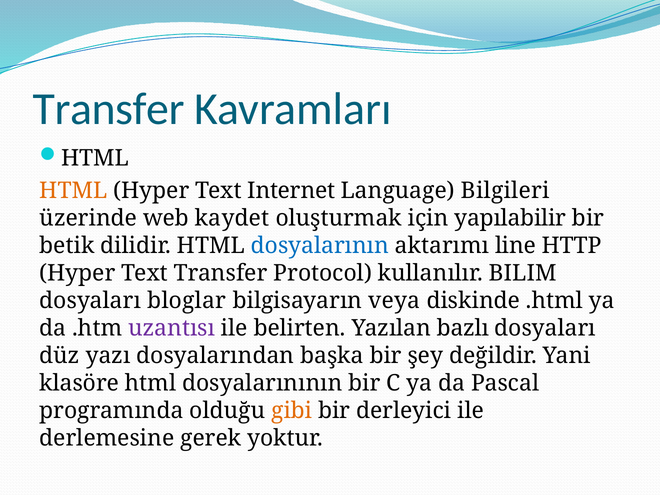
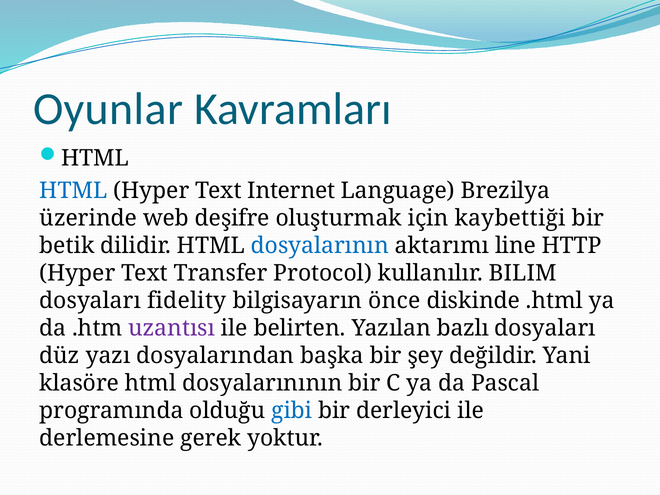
Transfer at (109, 109): Transfer -> Oyunlar
HTML at (73, 191) colour: orange -> blue
Bilgileri: Bilgileri -> Brezilya
kaydet: kaydet -> deşifre
yapılabilir: yapılabilir -> kaybettiği
bloglar: bloglar -> fidelity
veya: veya -> önce
gibi colour: orange -> blue
